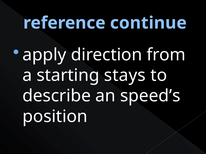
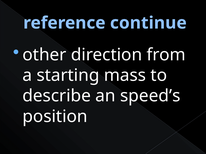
apply: apply -> other
stays: stays -> mass
